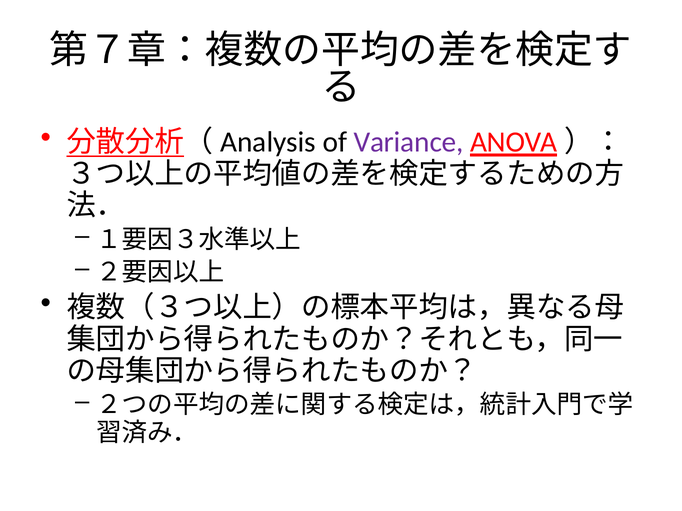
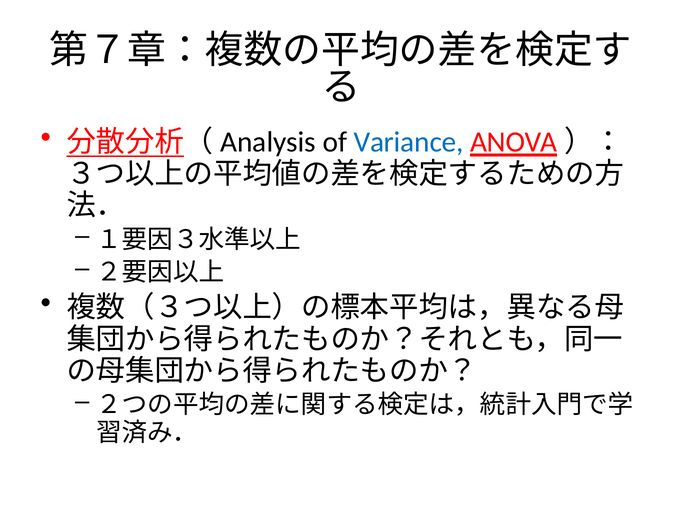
Variance colour: purple -> blue
